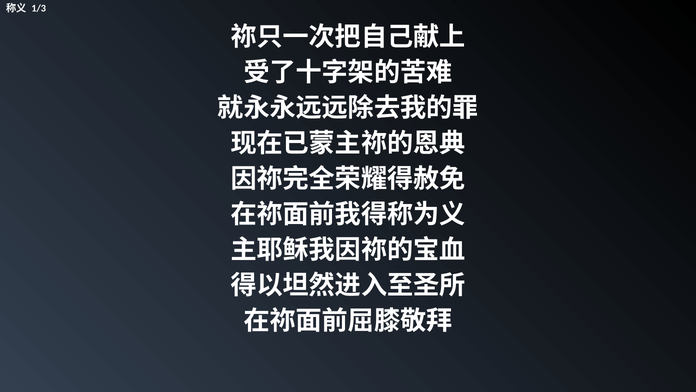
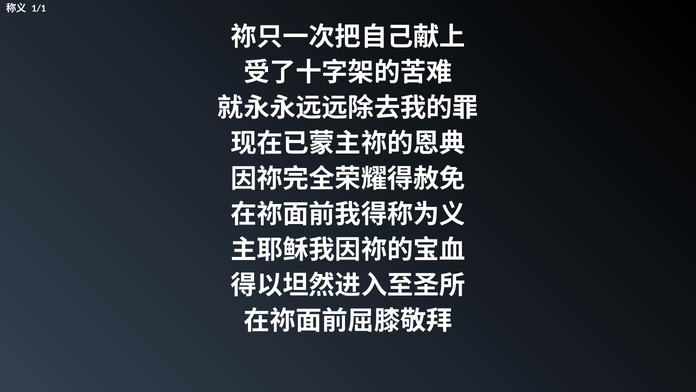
1/3: 1/3 -> 1/1
